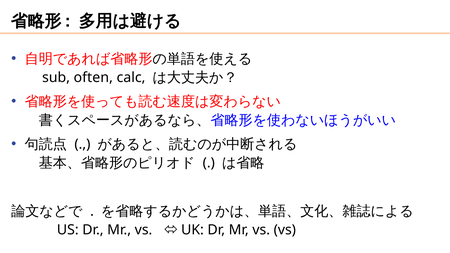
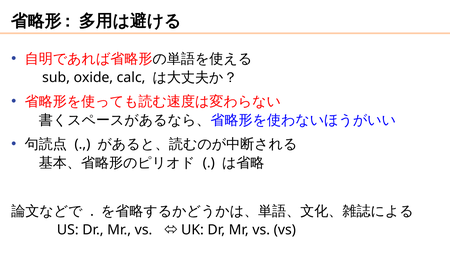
often: often -> oxide
